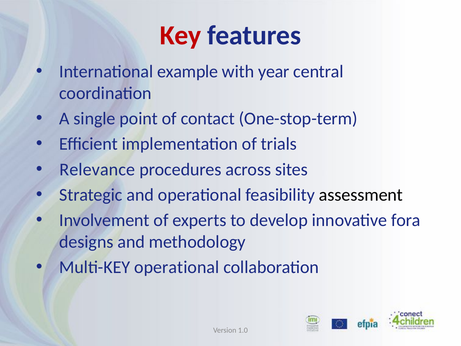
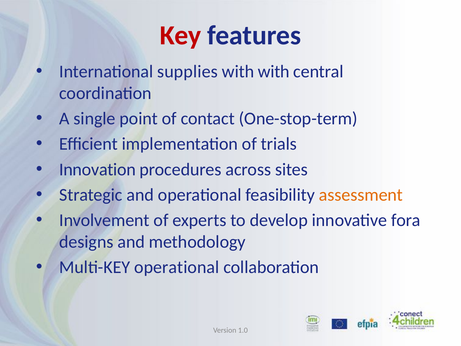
example: example -> supplies
with year: year -> with
Relevance: Relevance -> Innovation
assessment colour: black -> orange
